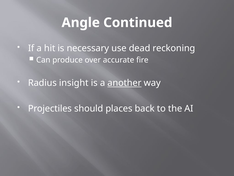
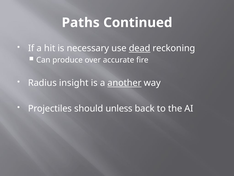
Angle: Angle -> Paths
dead underline: none -> present
places: places -> unless
